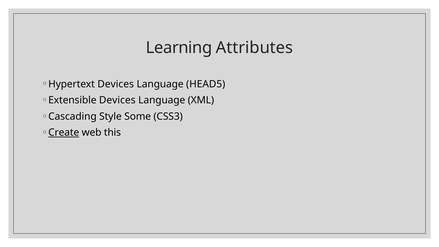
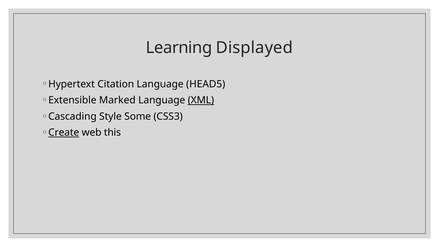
Attributes: Attributes -> Displayed
Hypertext Devices: Devices -> Citation
Extensible Devices: Devices -> Marked
XML underline: none -> present
